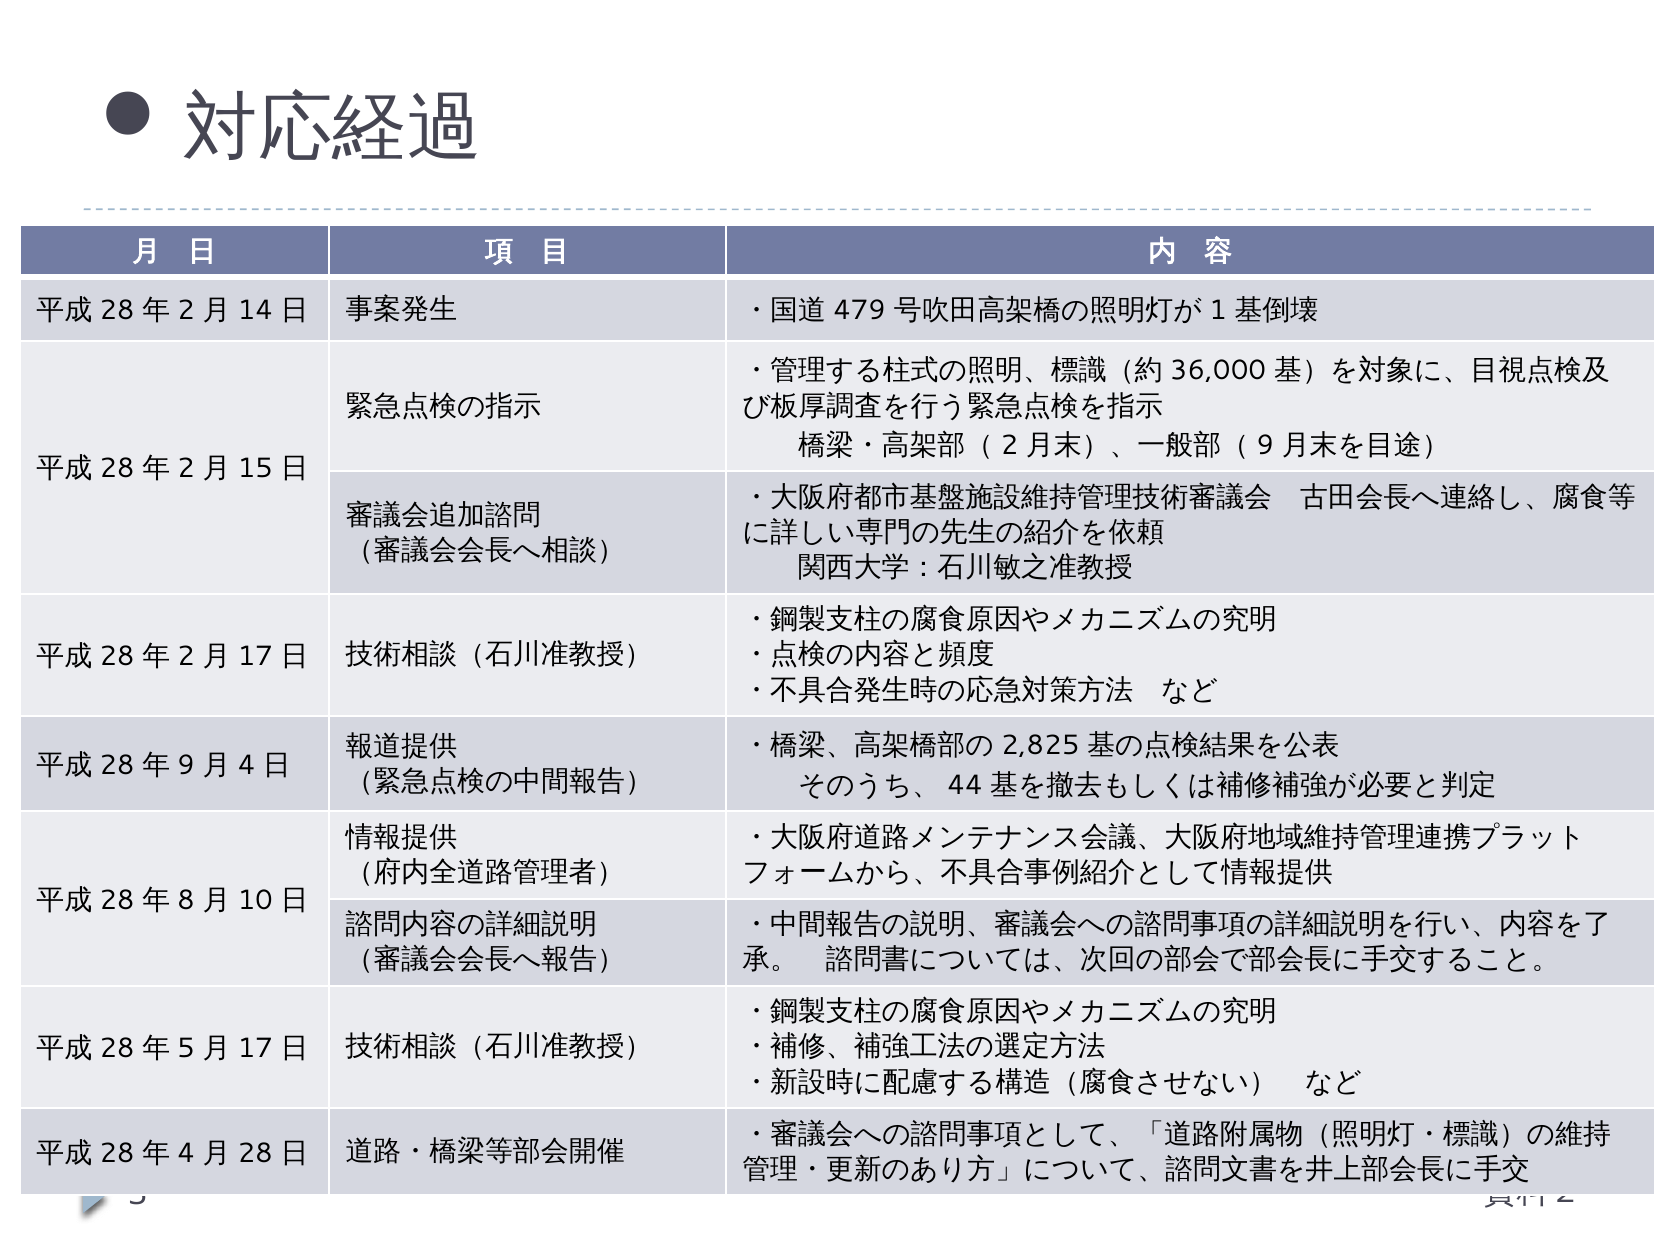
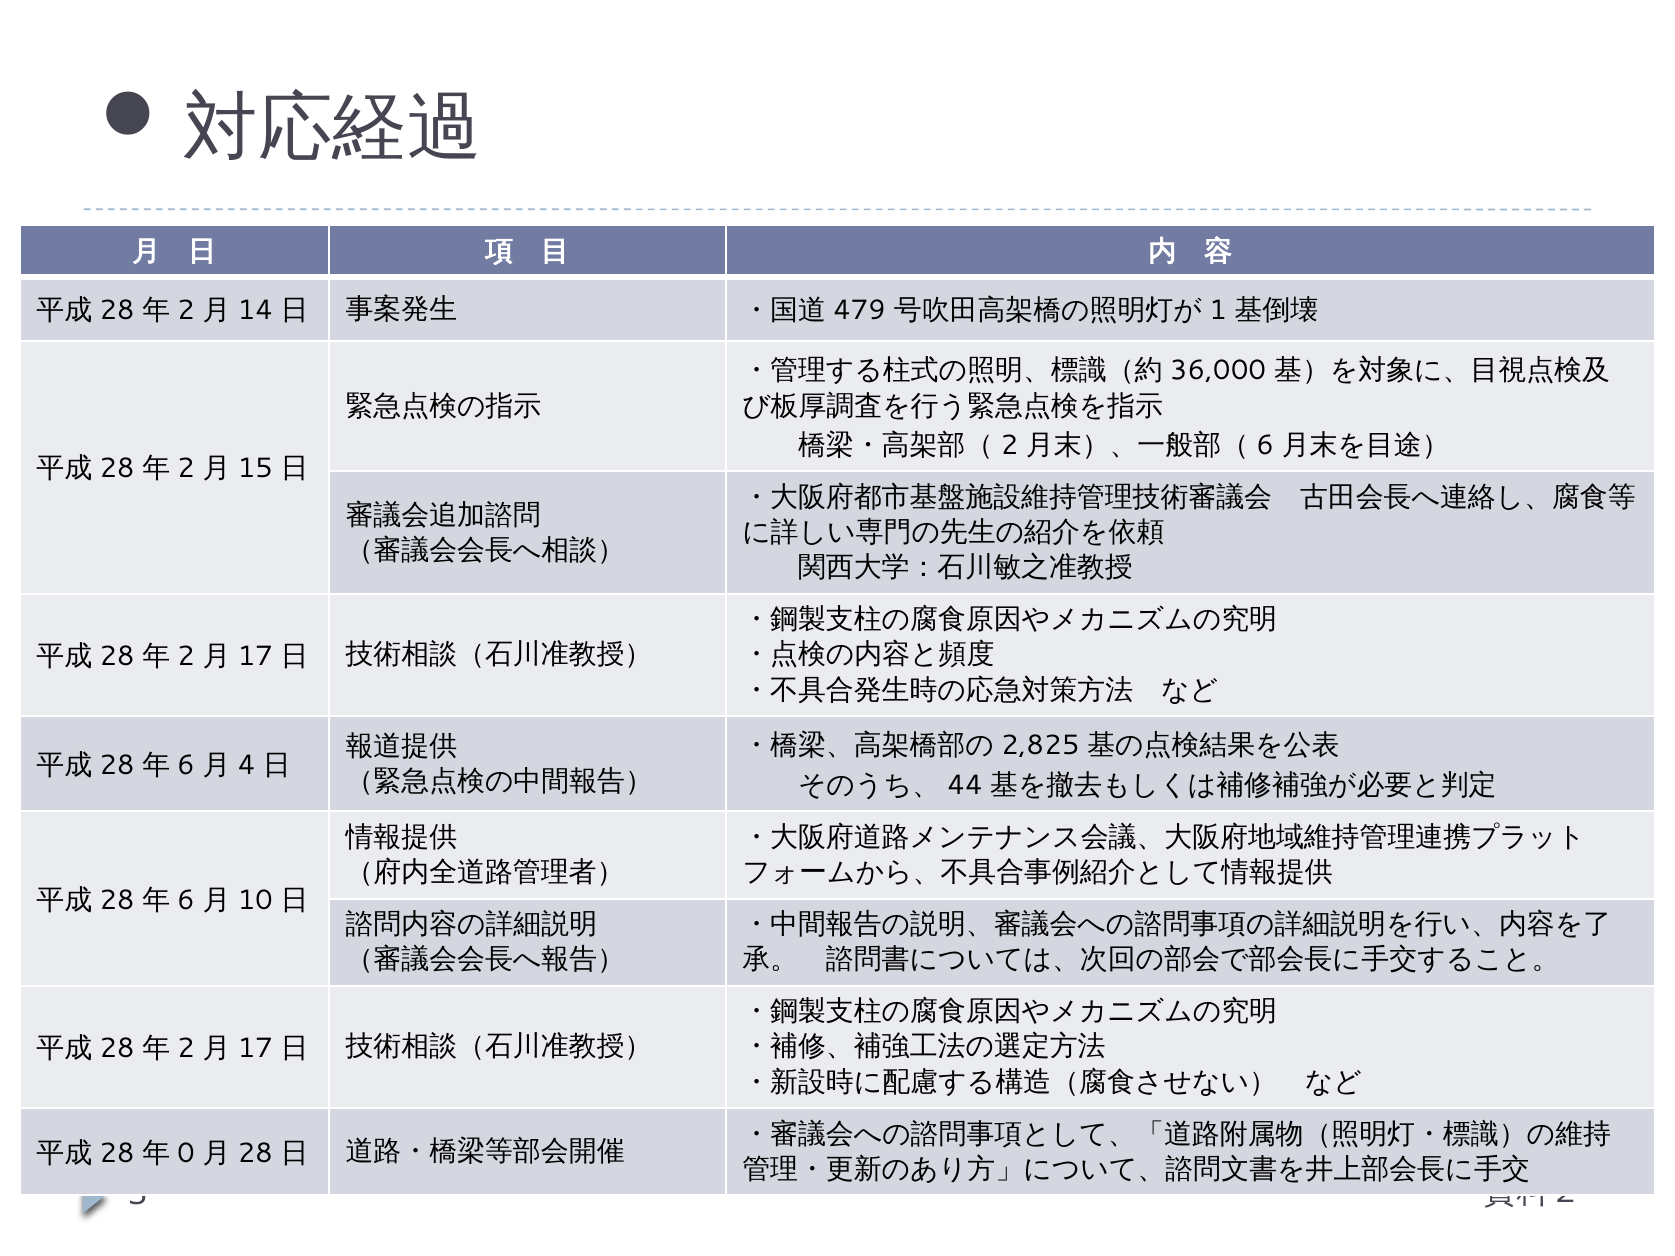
9 at (1265, 445): 9 -> 6
9 at (186, 765): 9 -> 6
8 at (186, 900): 8 -> 6
5 at (186, 1048): 5 -> 2
4 at (186, 1153): 4 -> 0
